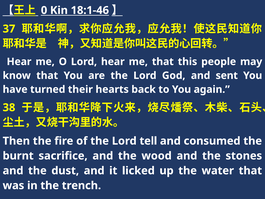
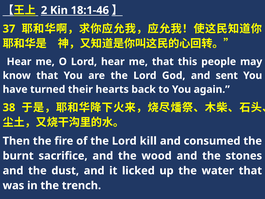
0: 0 -> 2
tell: tell -> kill
